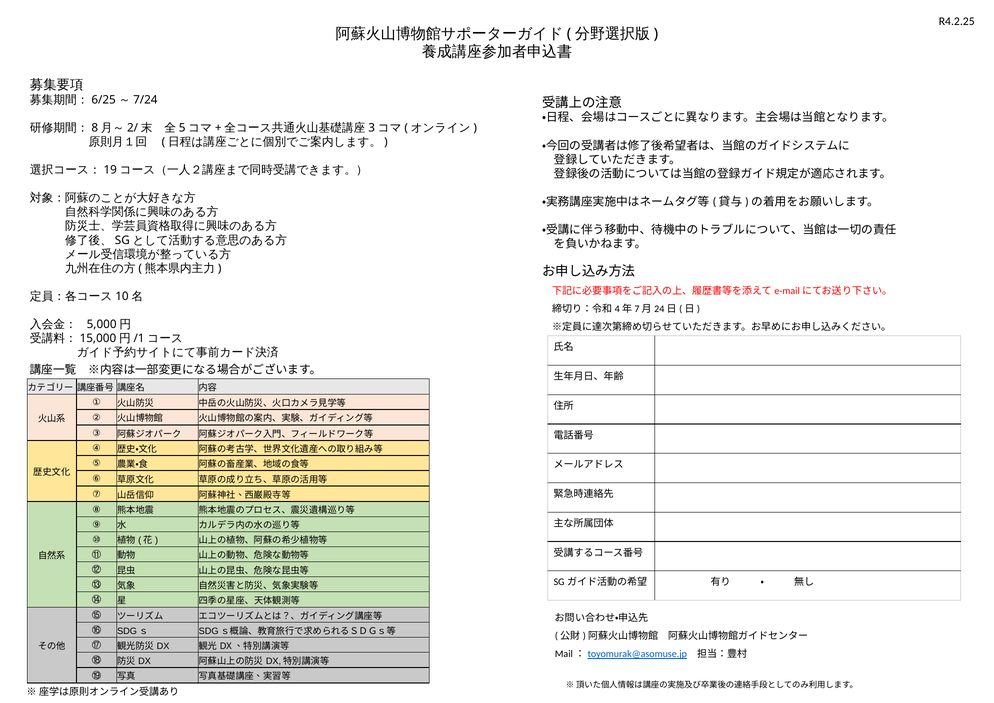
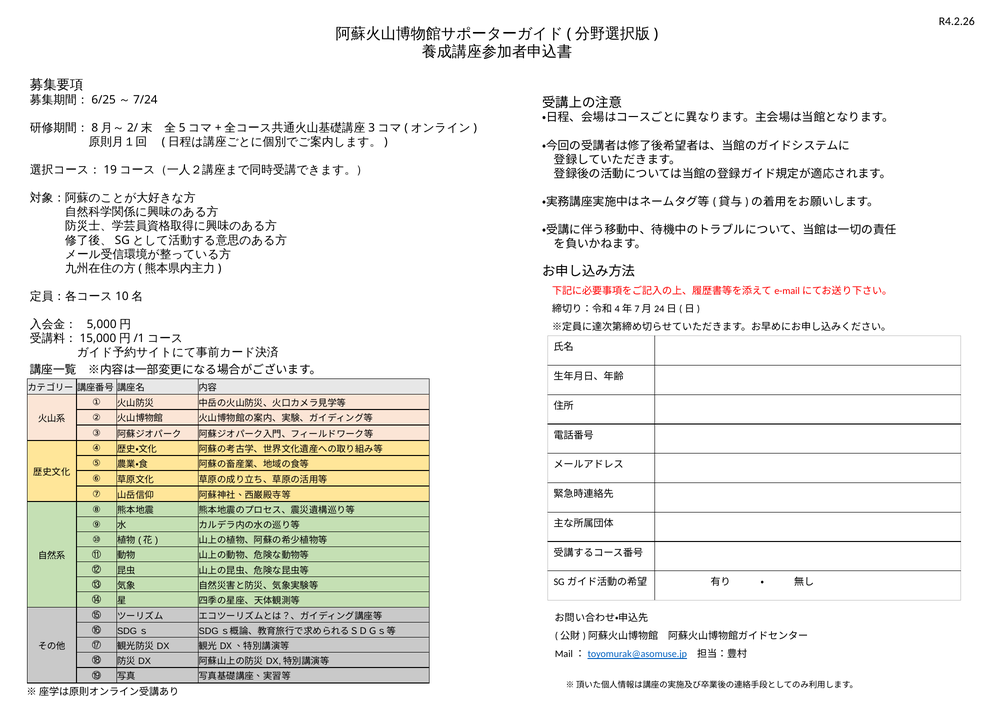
R4.2.25: R4.2.25 -> R4.2.26
